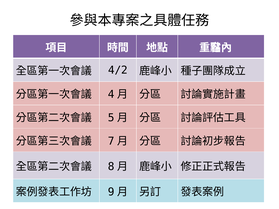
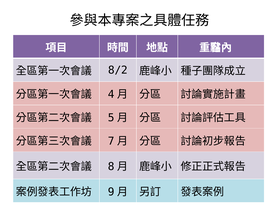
4/2: 4/2 -> 8/2
